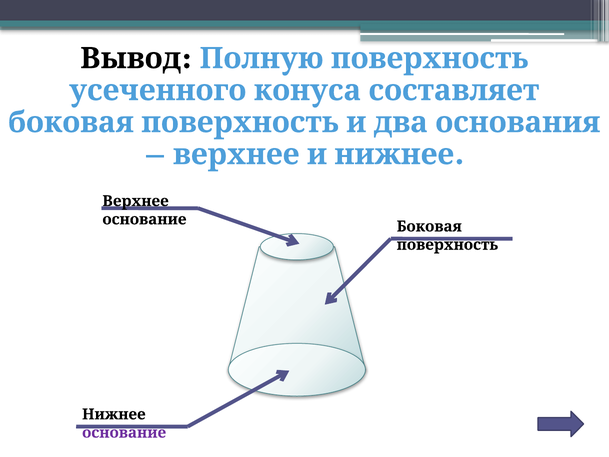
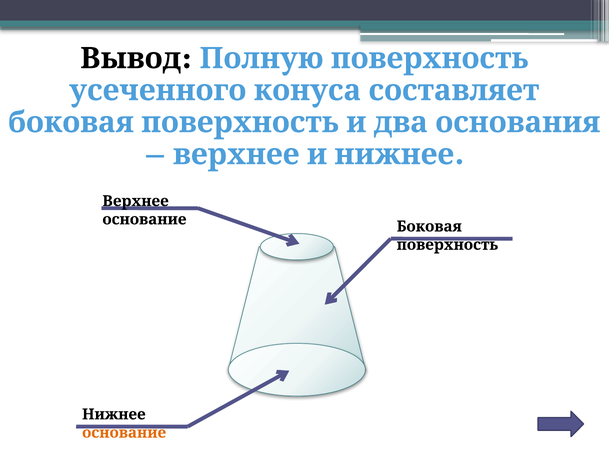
основание at (124, 432) colour: purple -> orange
